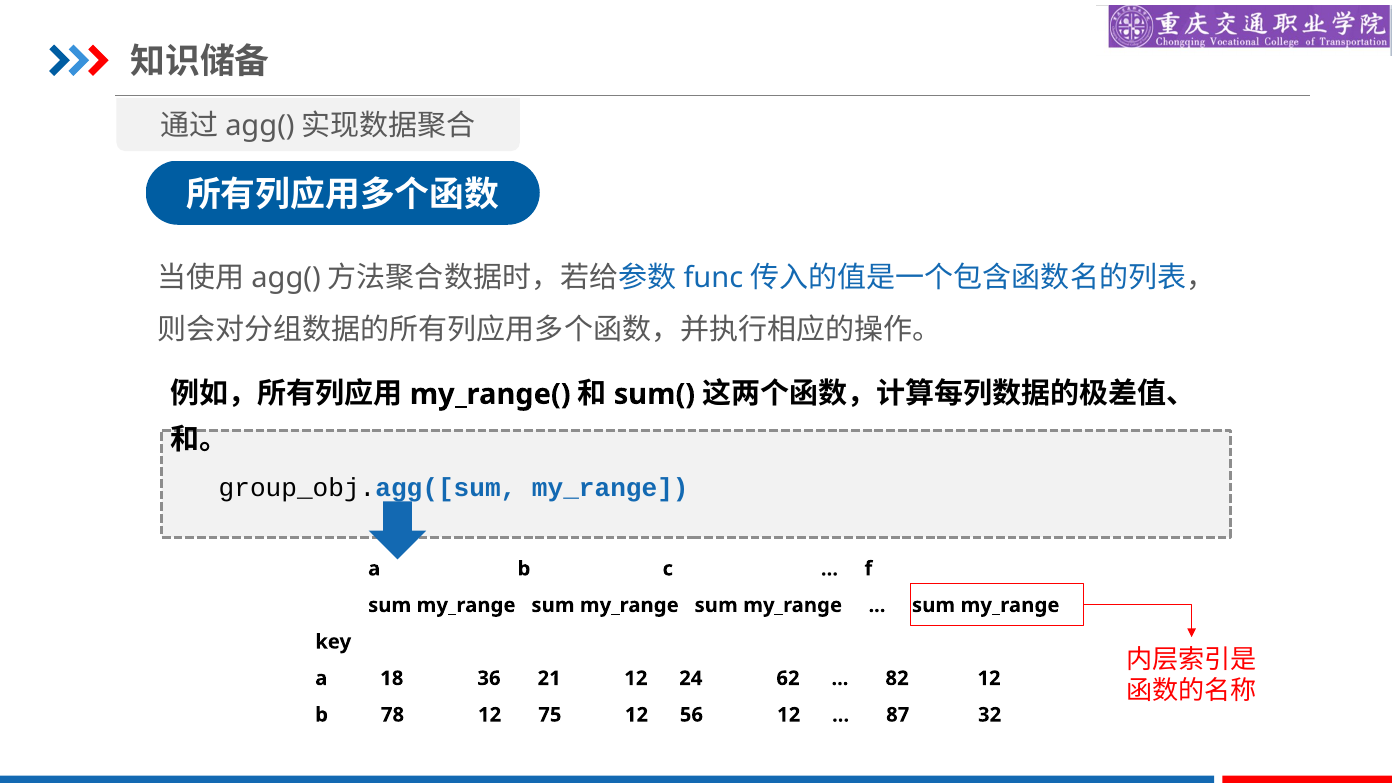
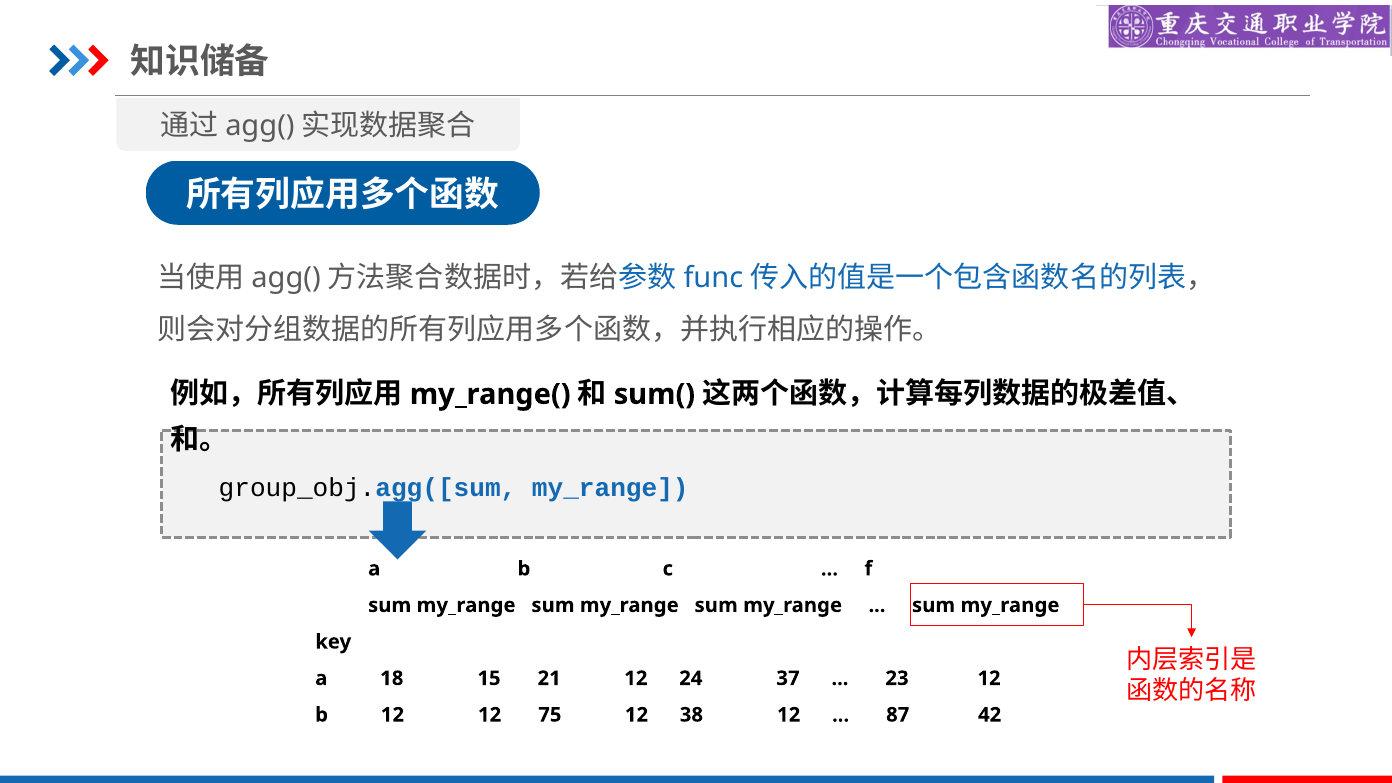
36: 36 -> 15
62: 62 -> 37
82: 82 -> 23
b 78: 78 -> 12
56: 56 -> 38
32: 32 -> 42
